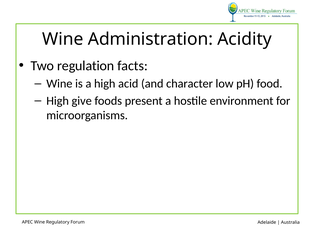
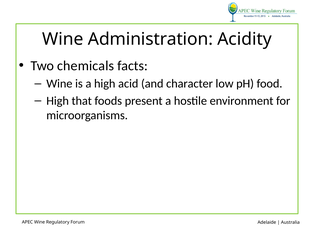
regulation: regulation -> chemicals
give: give -> that
